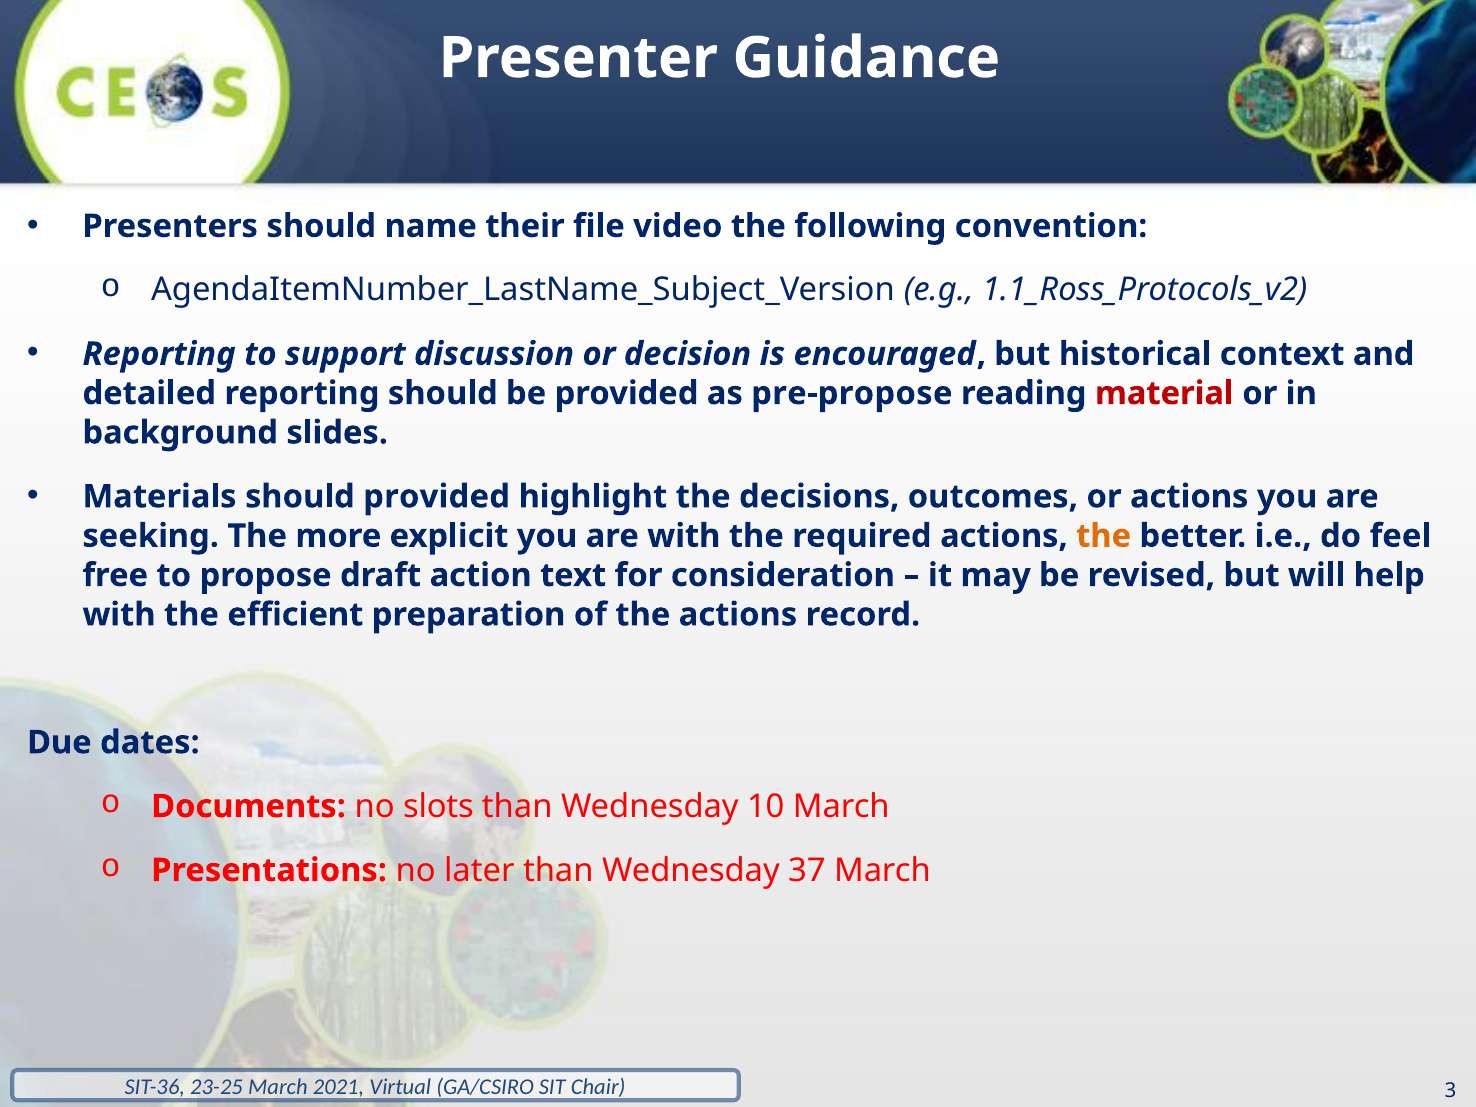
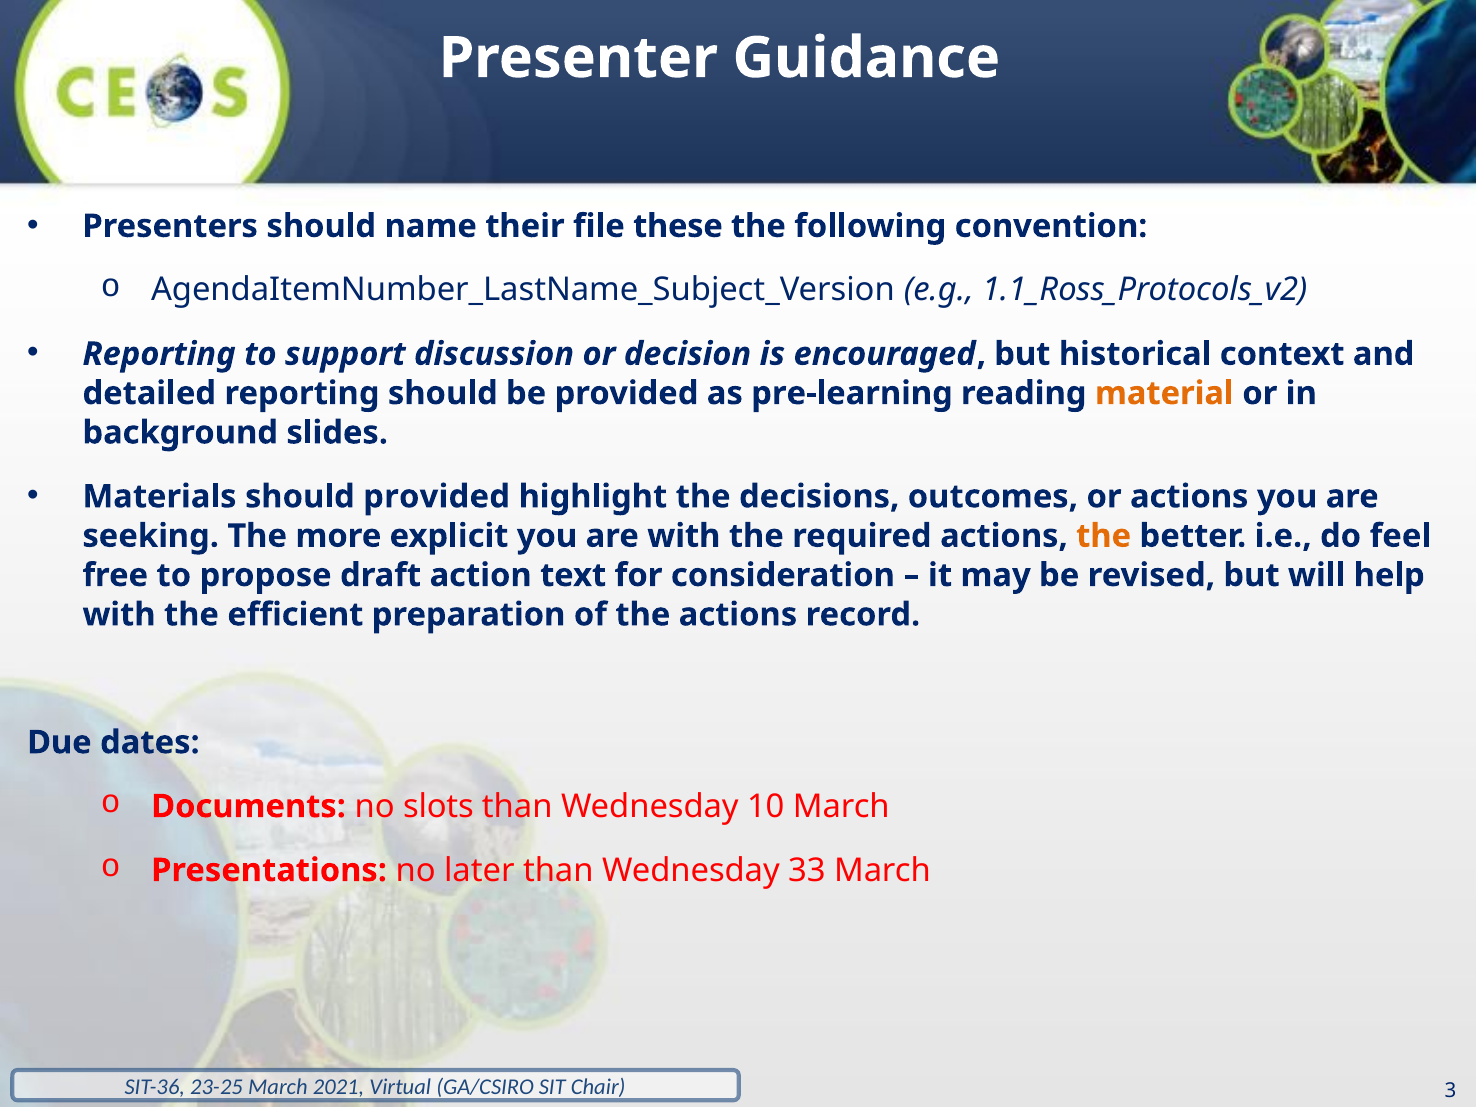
video: video -> these
pre-propose: pre-propose -> pre-learning
material colour: red -> orange
37: 37 -> 33
